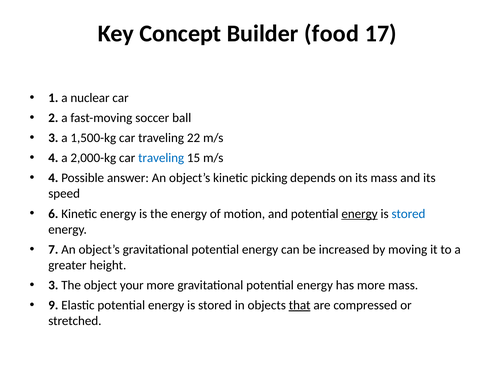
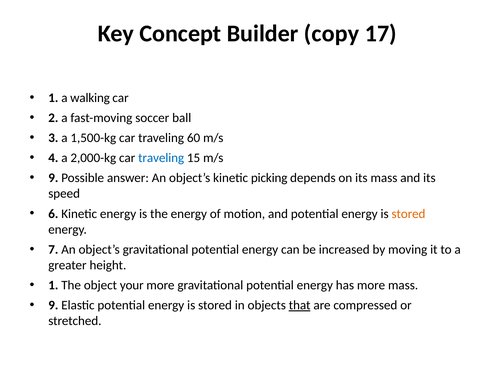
food: food -> copy
nuclear: nuclear -> walking
22: 22 -> 60
4 at (53, 178): 4 -> 9
energy at (360, 214) underline: present -> none
stored at (408, 214) colour: blue -> orange
3 at (53, 285): 3 -> 1
